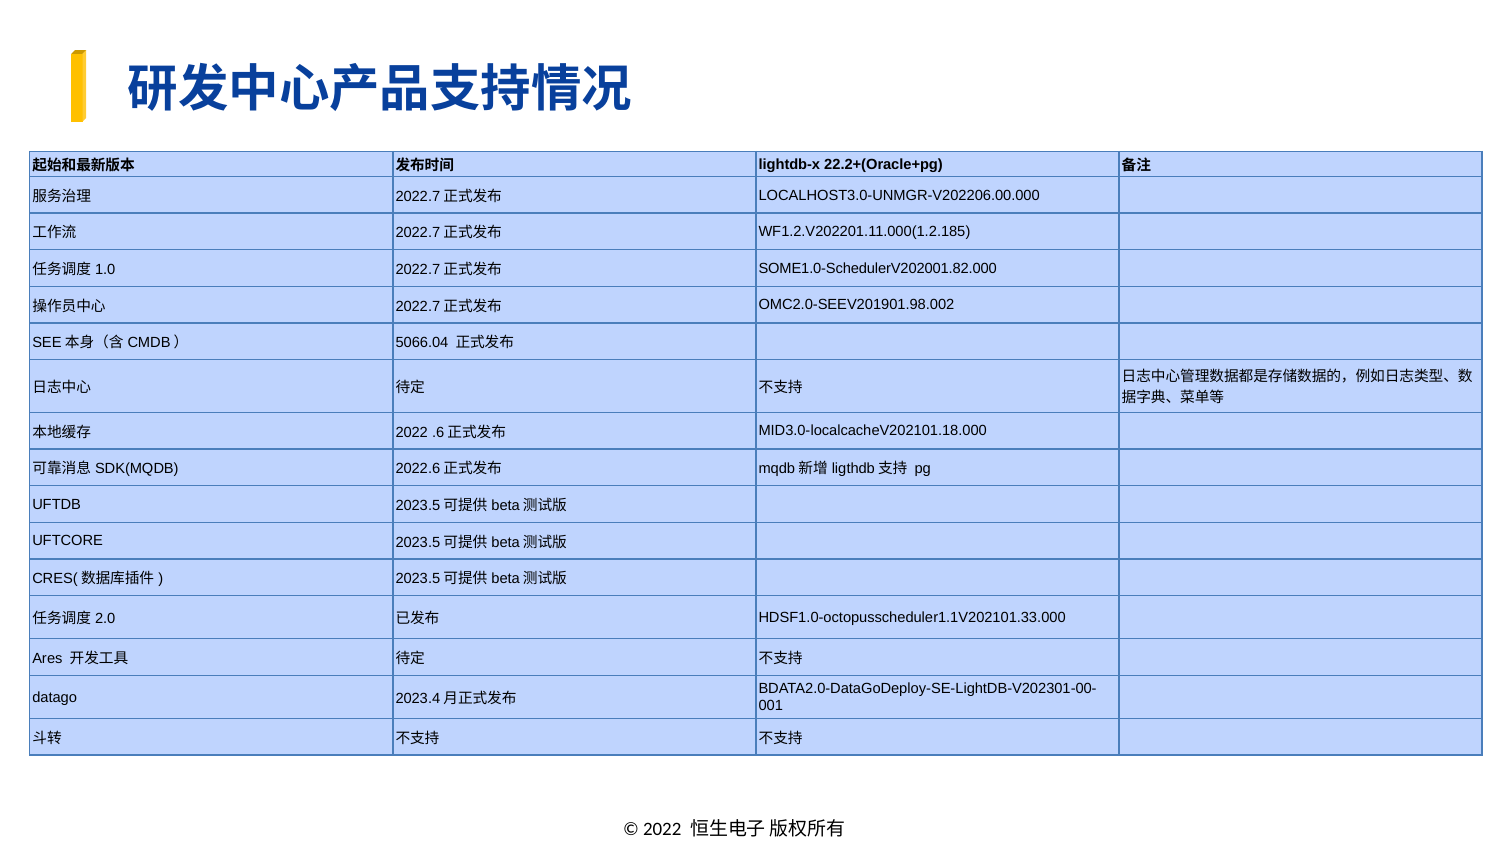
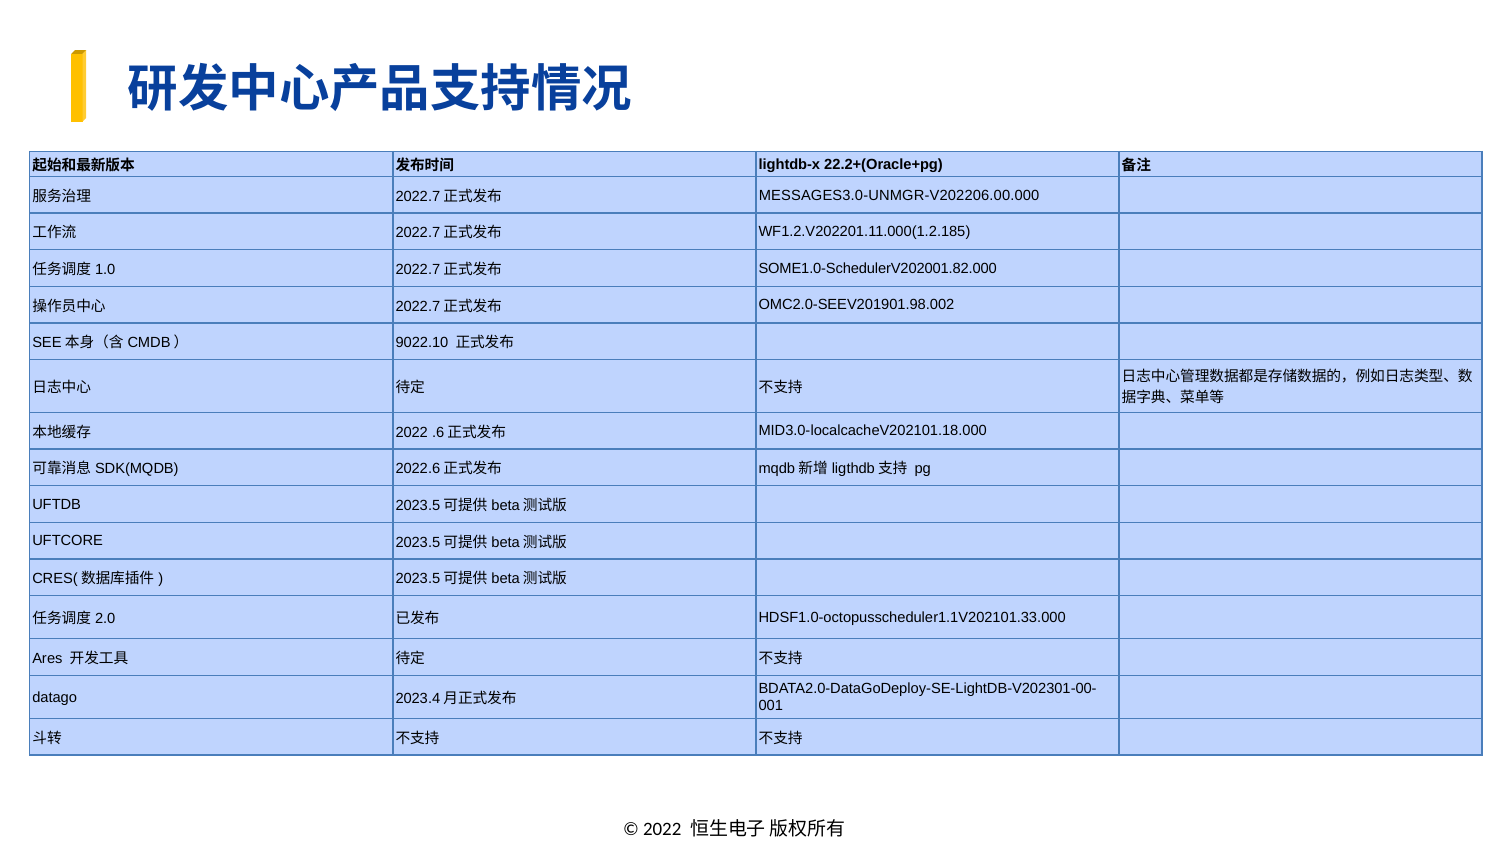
LOCALHOST3.0-UNMGR-V202206.00.000: LOCALHOST3.0-UNMGR-V202206.00.000 -> MESSAGES3.0-UNMGR-V202206.00.000
5066.04: 5066.04 -> 9022.10
